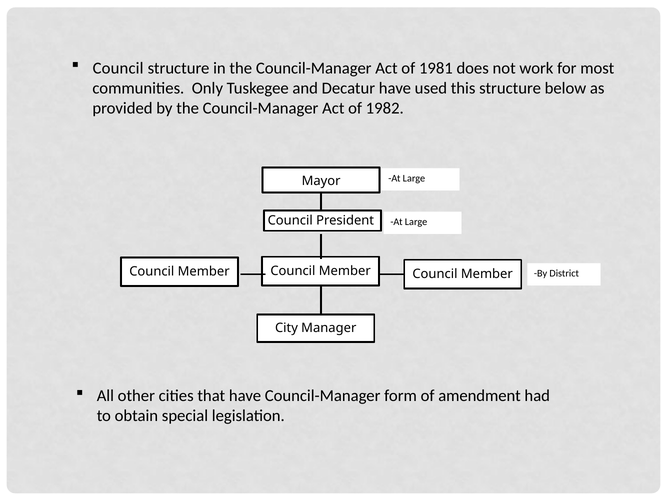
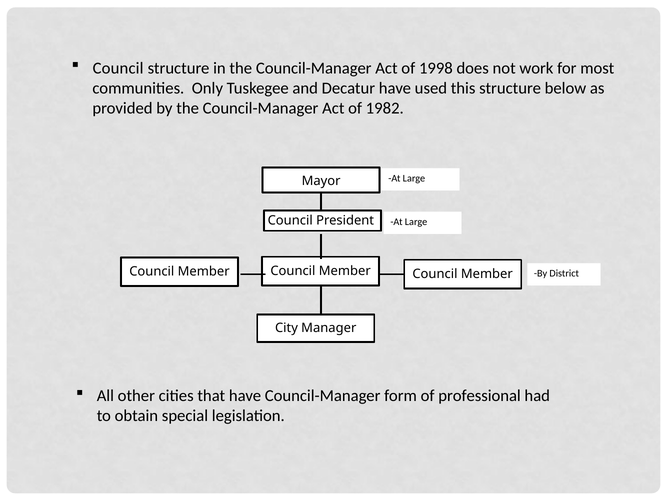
1981: 1981 -> 1998
amendment: amendment -> professional
